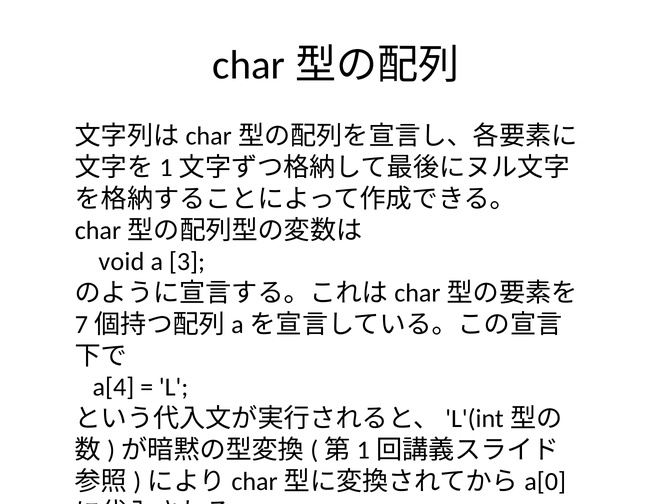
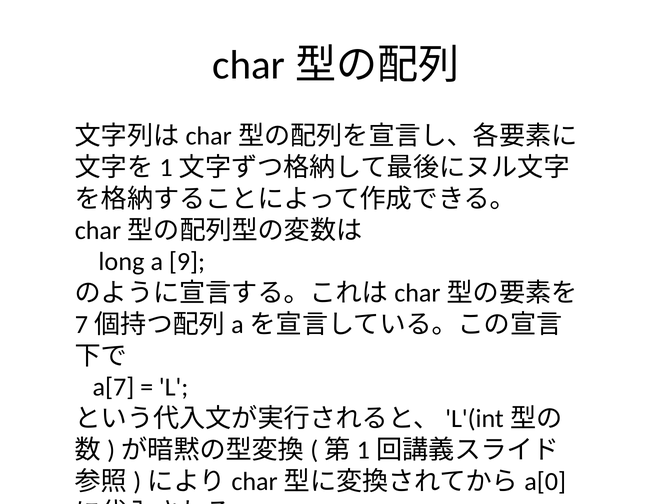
void: void -> long
3: 3 -> 9
a[4: a[4 -> a[7
